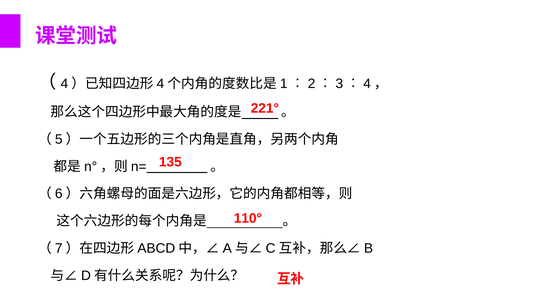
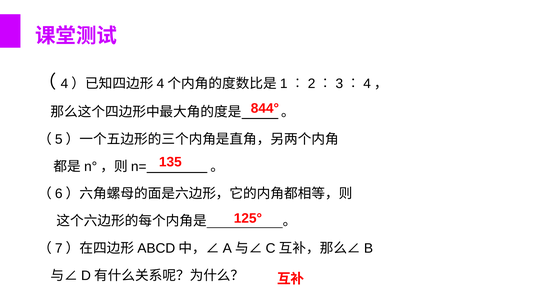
221°: 221° -> 844°
110°: 110° -> 125°
